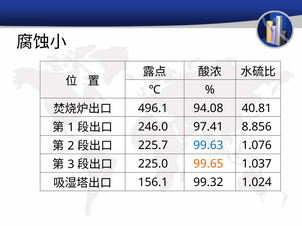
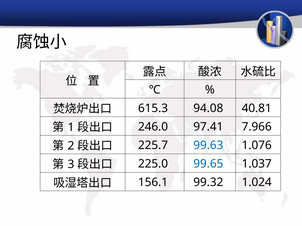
496.1: 496.1 -> 615.3
8.856: 8.856 -> 7.966
99.65 colour: orange -> blue
